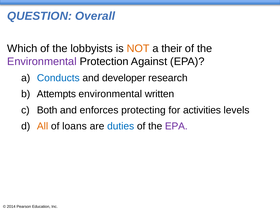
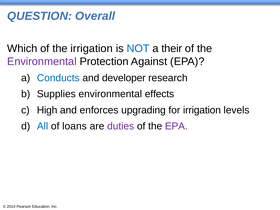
the lobbyists: lobbyists -> irrigation
NOT colour: orange -> blue
Attempts: Attempts -> Supplies
written: written -> effects
Both: Both -> High
protecting: protecting -> upgrading
for activities: activities -> irrigation
All colour: orange -> blue
duties colour: blue -> purple
